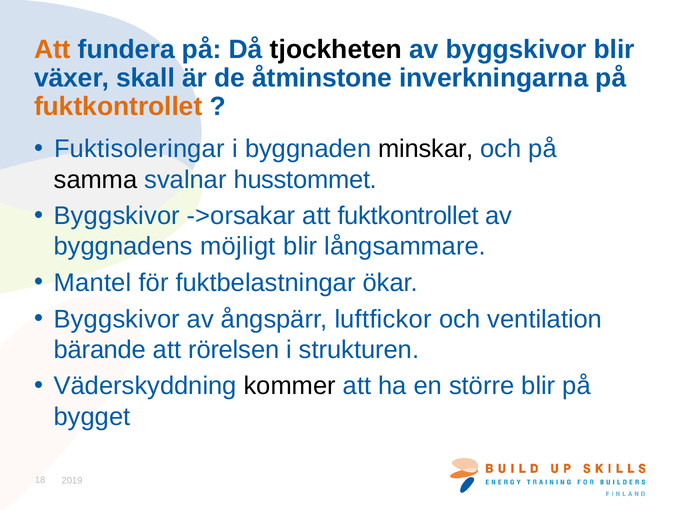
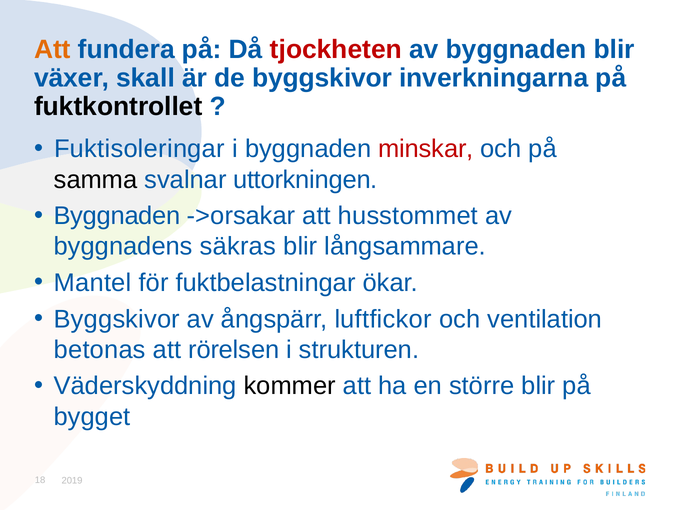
tjockheten colour: black -> red
av byggskivor: byggskivor -> byggnaden
de åtminstone: åtminstone -> byggskivor
fuktkontrollet at (118, 107) colour: orange -> black
minskar colour: black -> red
husstommet: husstommet -> uttorkningen
Byggskivor at (117, 216): Byggskivor -> Byggnaden
att fuktkontrollet: fuktkontrollet -> husstommet
möjligt: möjligt -> säkras
bärande: bärande -> betonas
